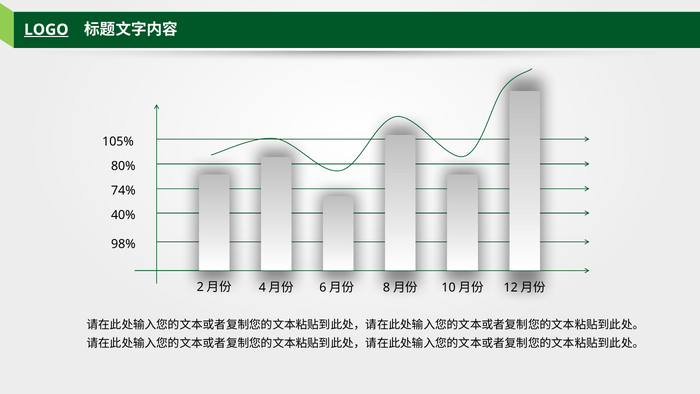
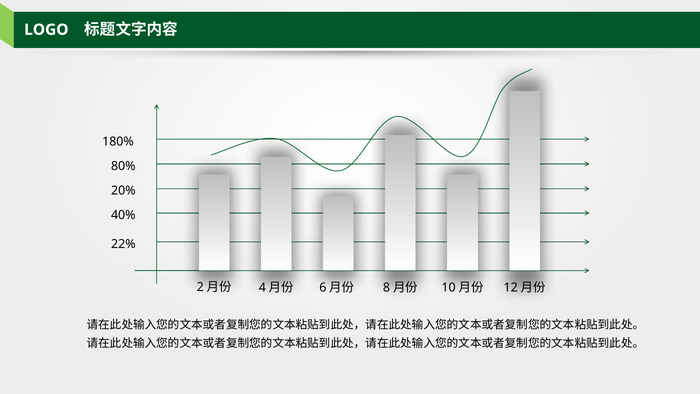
LOGO underline: present -> none
105%: 105% -> 180%
74%: 74% -> 20%
98%: 98% -> 22%
